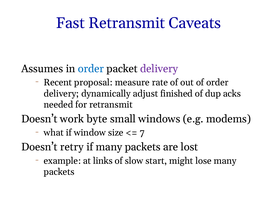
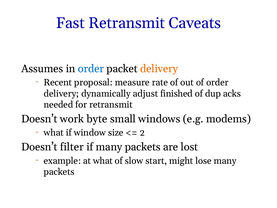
delivery at (159, 69) colour: purple -> orange
7: 7 -> 2
retry: retry -> filter
at links: links -> what
